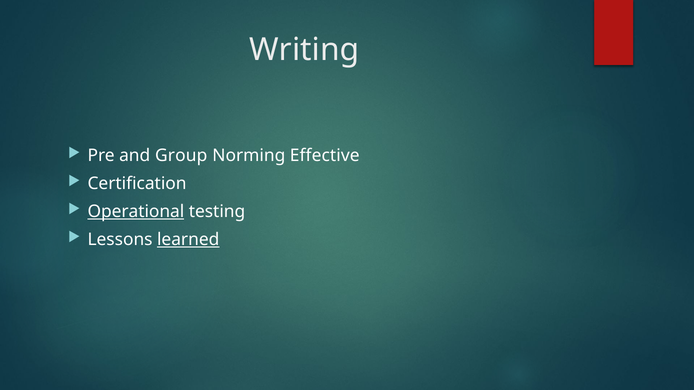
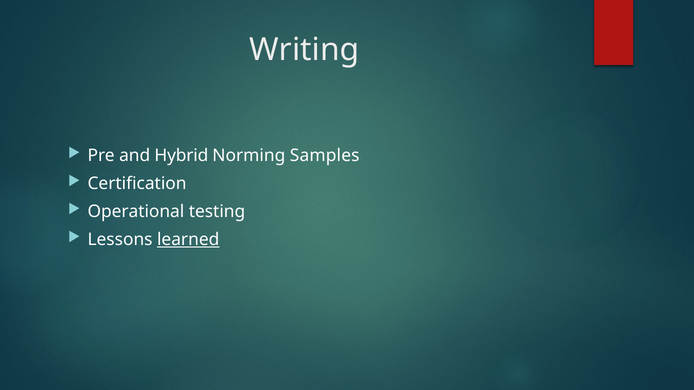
Group: Group -> Hybrid
Effective: Effective -> Samples
Operational underline: present -> none
